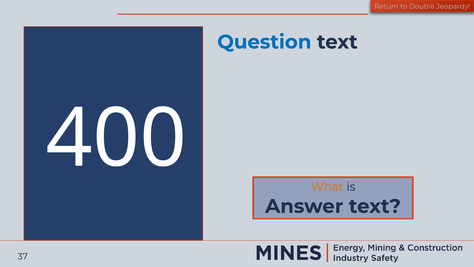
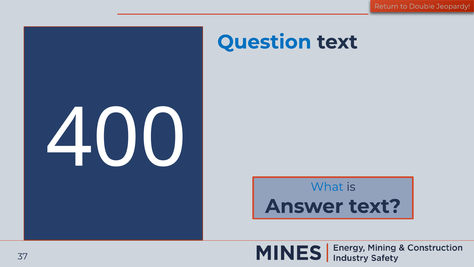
What colour: orange -> blue
